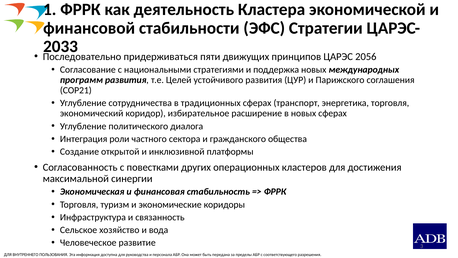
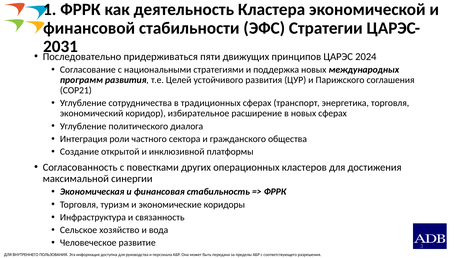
2033: 2033 -> 2031
2056: 2056 -> 2024
